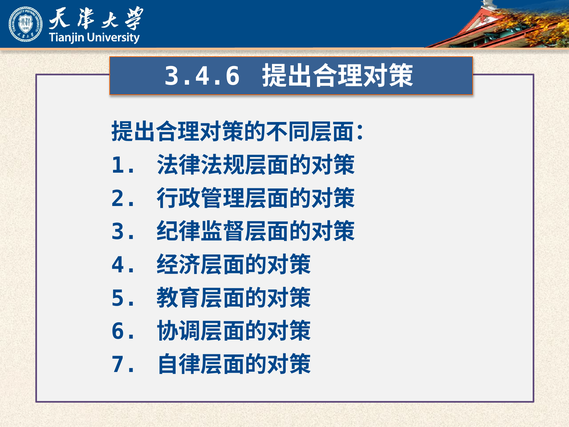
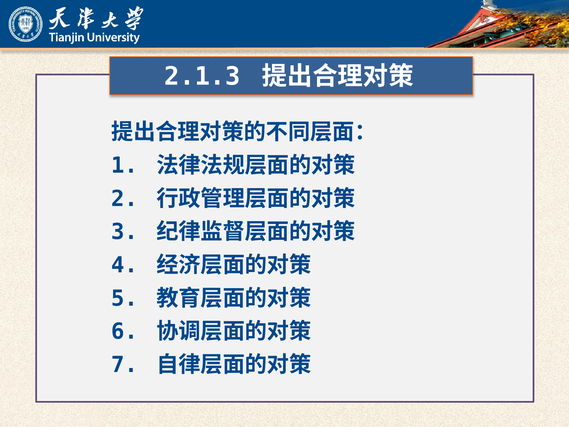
3.4.6: 3.4.6 -> 2.1.3
